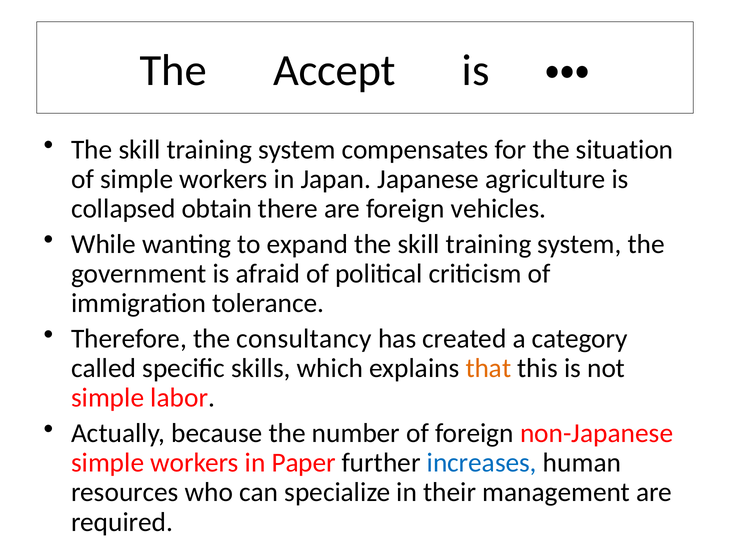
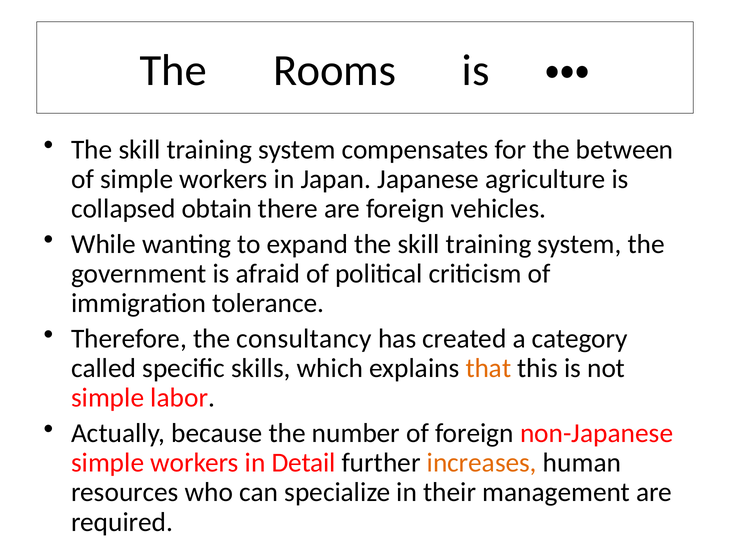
Accept: Accept -> Rooms
situation: situation -> between
Paper: Paper -> Detail
increases colour: blue -> orange
